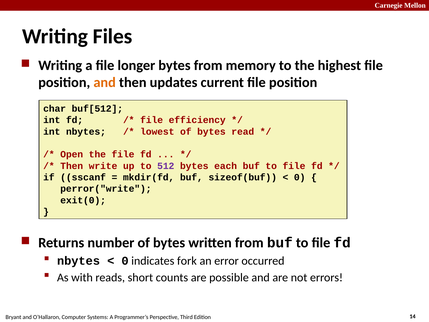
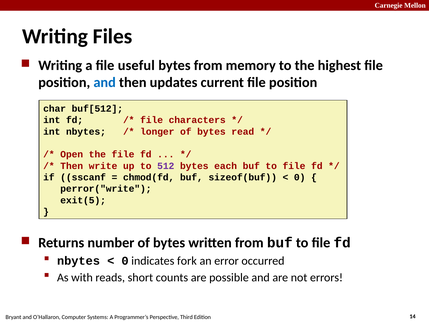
longer: longer -> useful
and at (105, 83) colour: orange -> blue
efficiency: efficiency -> characters
lowest: lowest -> longer
mkdir(fd: mkdir(fd -> chmod(fd
exit(0: exit(0 -> exit(5
